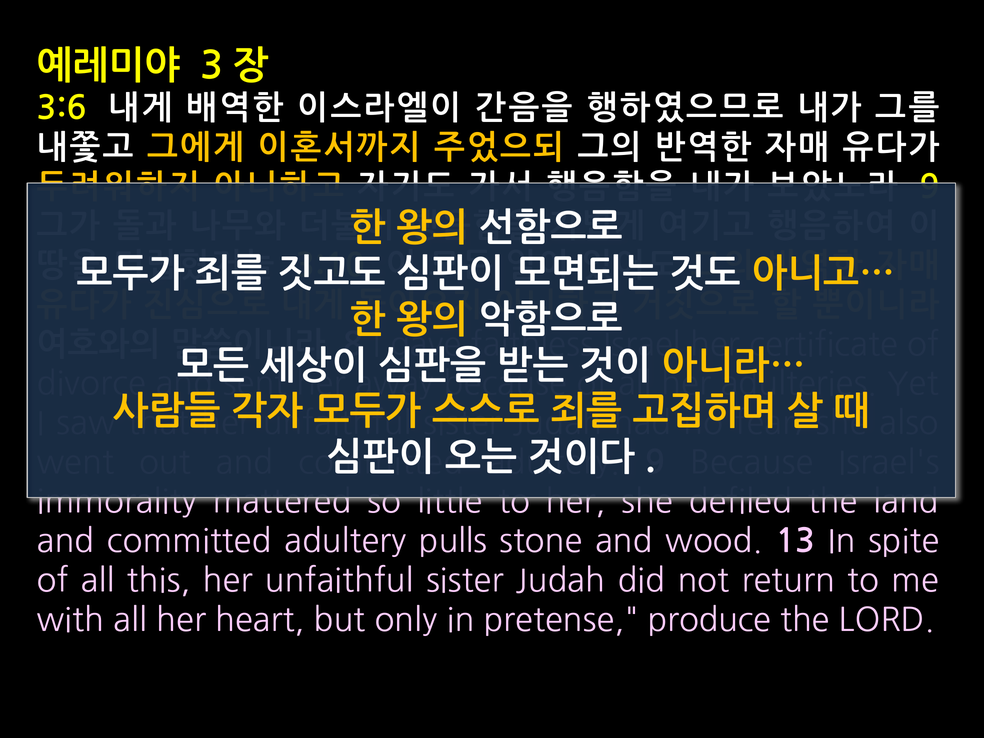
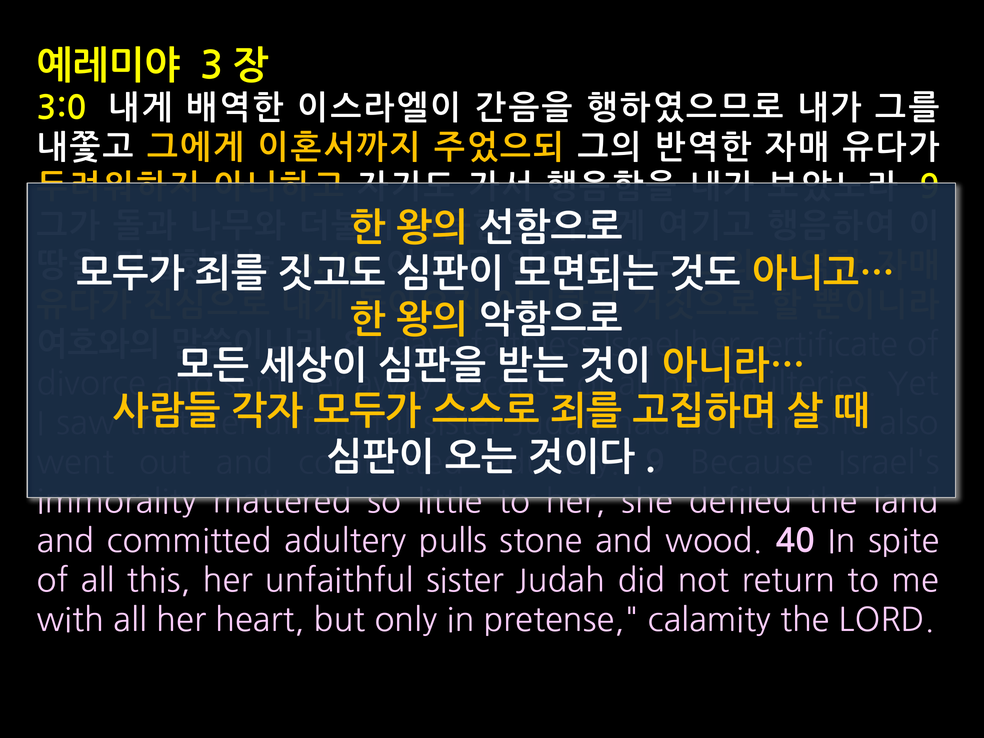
3:6: 3:6 -> 3:0
13: 13 -> 40
produce: produce -> calamity
